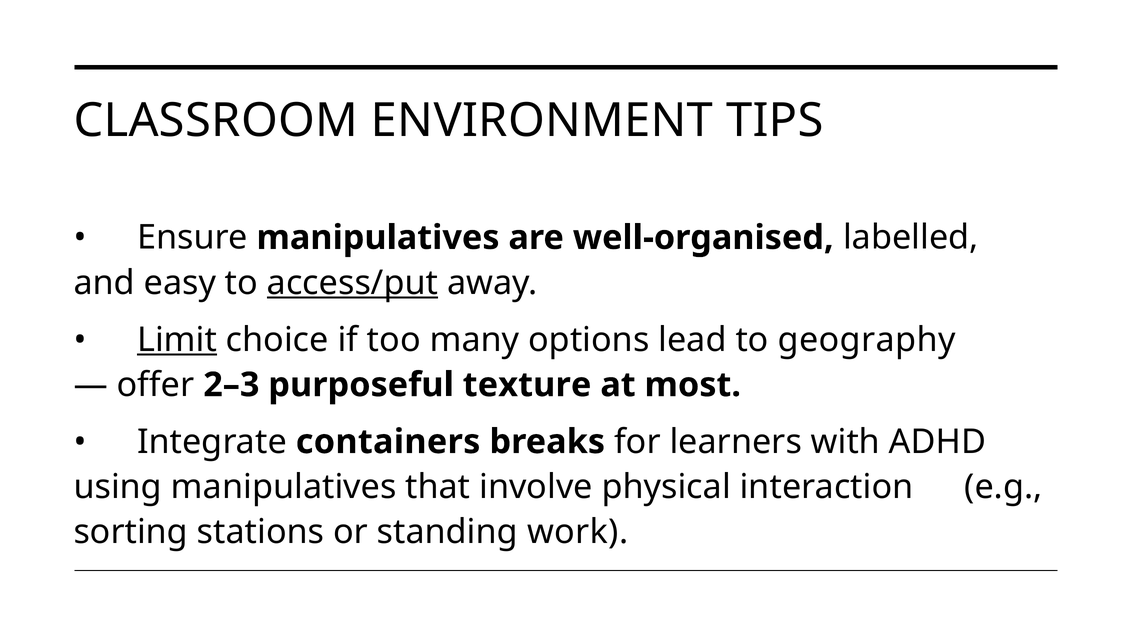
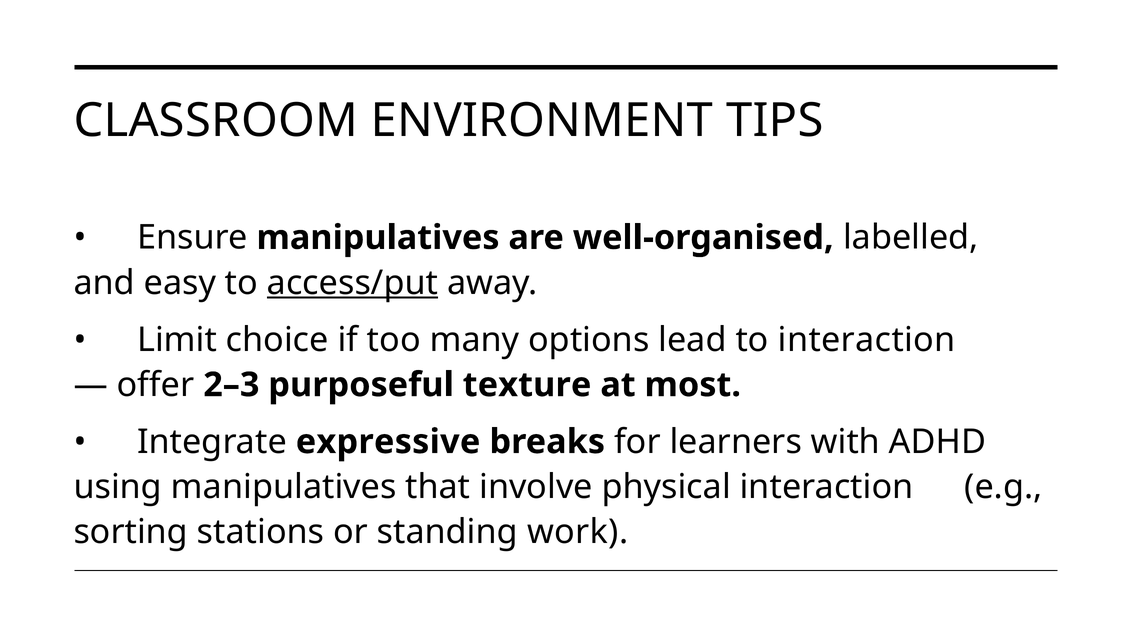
Limit underline: present -> none
to geography: geography -> interaction
containers: containers -> expressive
